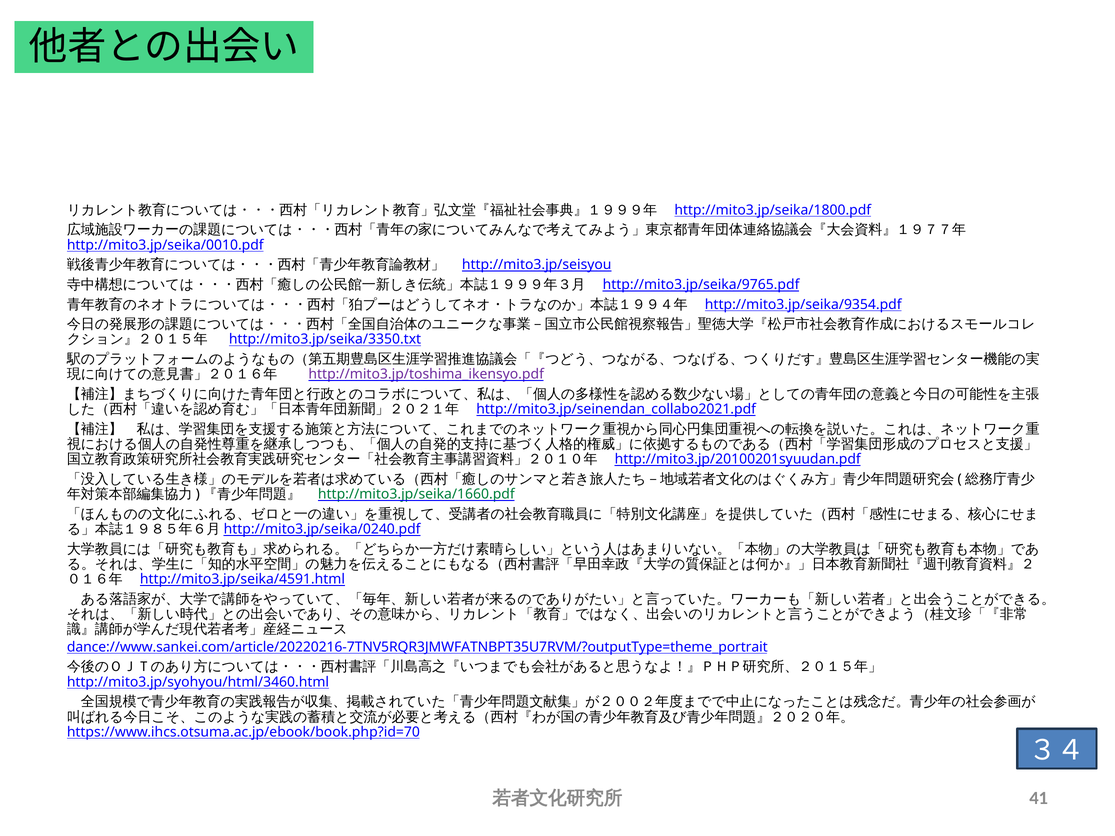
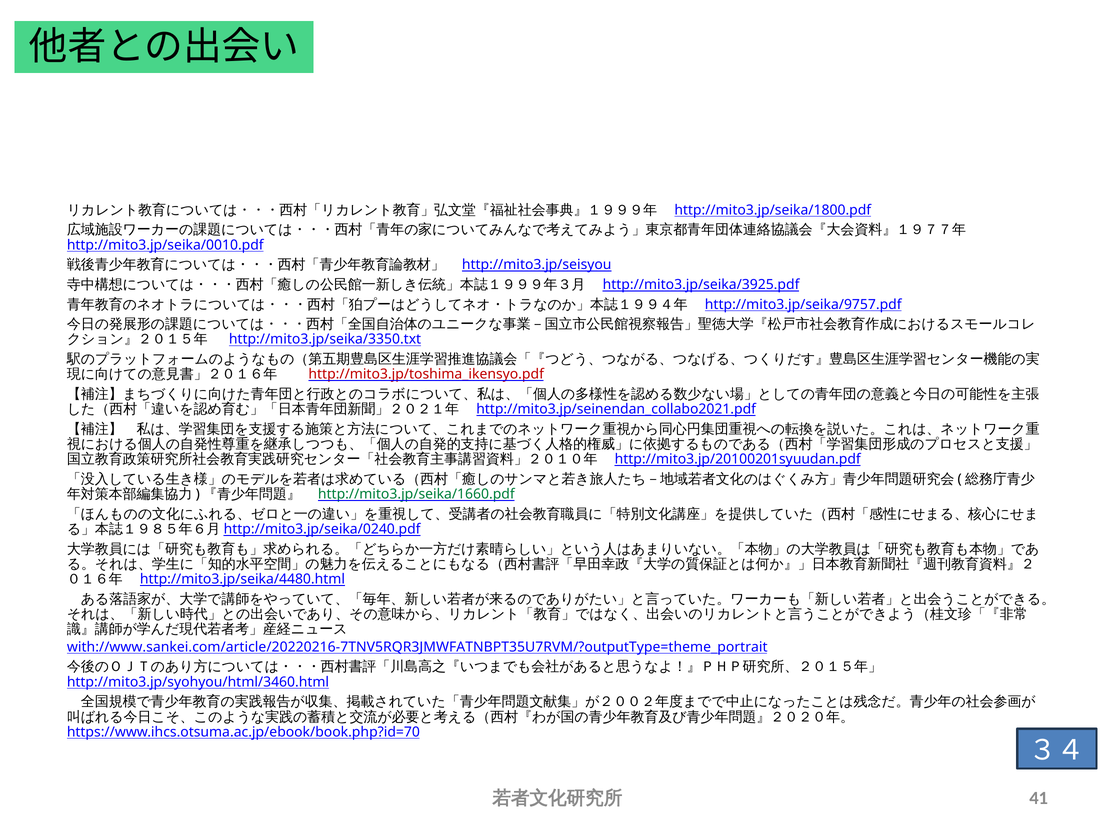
http://mito3.jp/seika/9765.pdf: http://mito3.jp/seika/9765.pdf -> http://mito3.jp/seika/3925.pdf
http://mito3.jp/seika/9354.pdf: http://mito3.jp/seika/9354.pdf -> http://mito3.jp/seika/9757.pdf
http://mito3.jp/toshima_ikensyo.pdf colour: purple -> red
http://mito3.jp/seika/4591.html: http://mito3.jp/seika/4591.html -> http://mito3.jp/seika/4480.html
dance://www.sankei.com/article/20220216-7TNV5RQR3JMWFATNBPT35U7RVM/?outputType=theme_portrait: dance://www.sankei.com/article/20220216-7TNV5RQR3JMWFATNBPT35U7RVM/?outputType=theme_portrait -> with://www.sankei.com/article/20220216-7TNV5RQR3JMWFATNBPT35U7RVM/?outputType=theme_portrait
